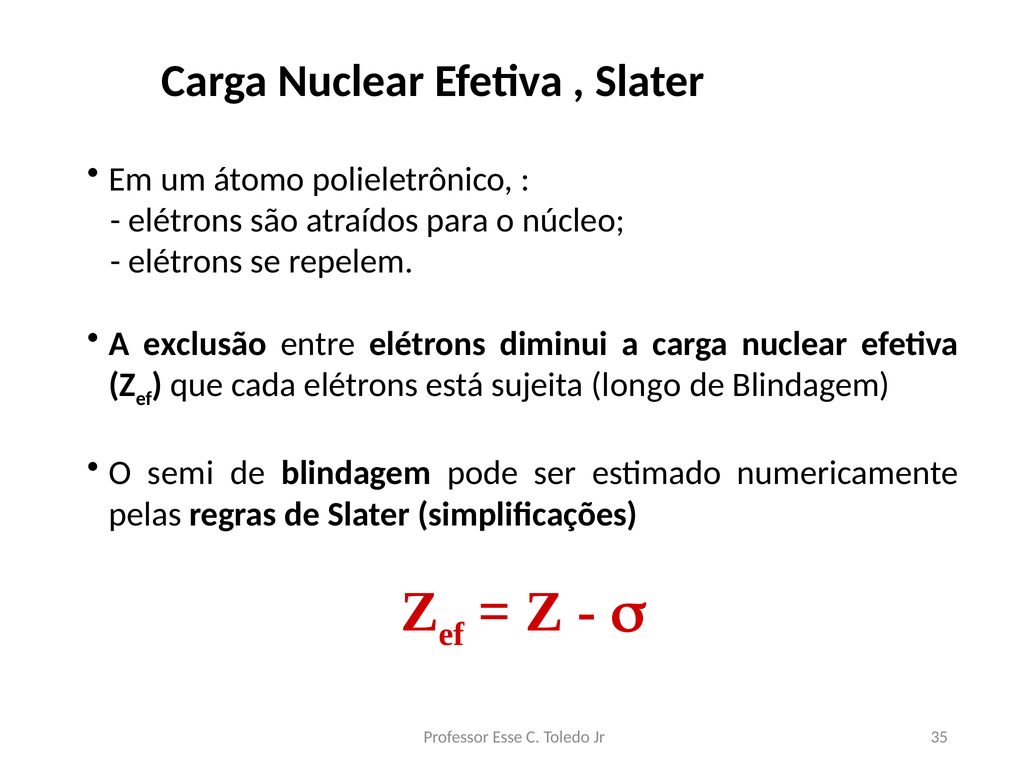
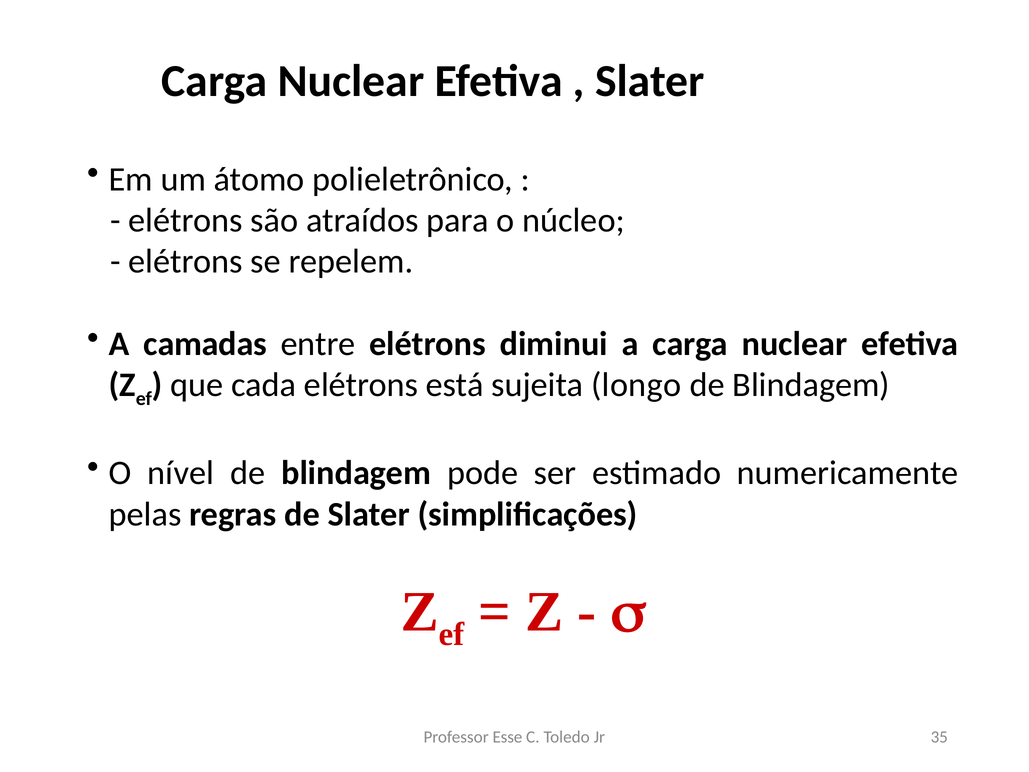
exclusão: exclusão -> camadas
semi: semi -> nível
